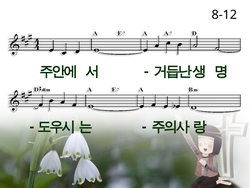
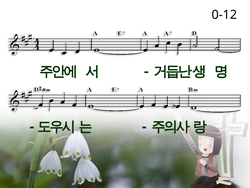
8-12: 8-12 -> 0-12
